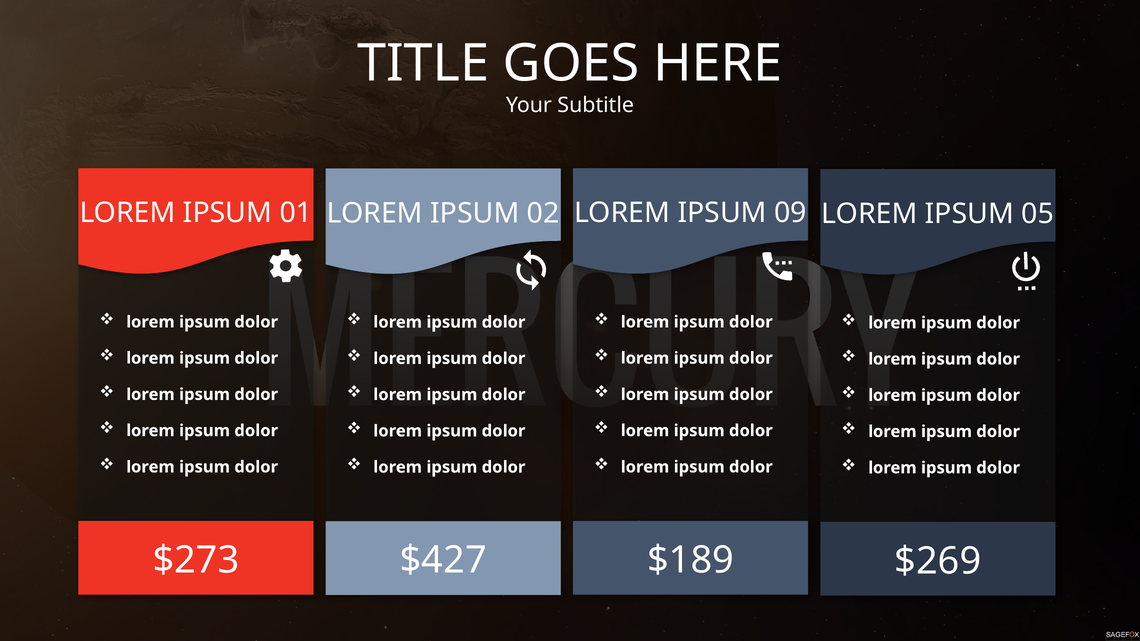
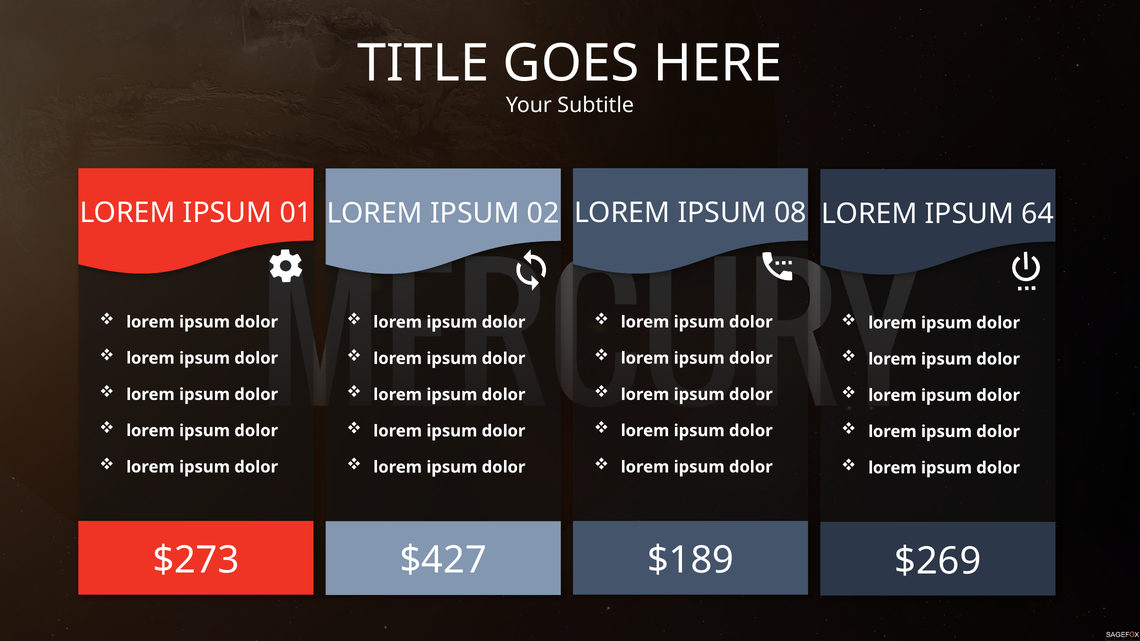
09: 09 -> 08
05: 05 -> 64
